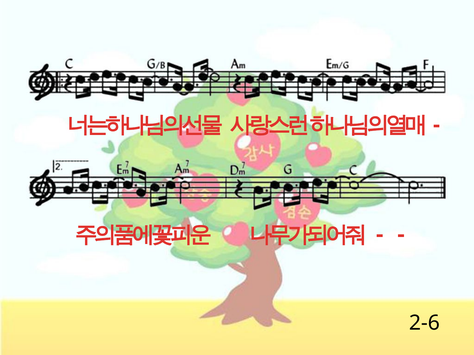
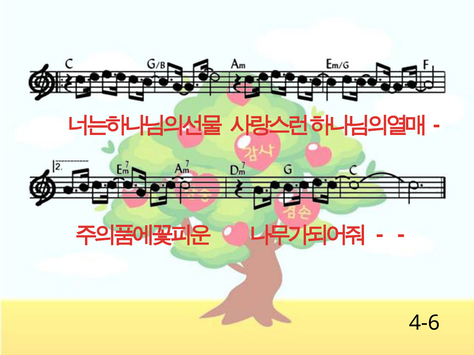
2-6: 2-6 -> 4-6
